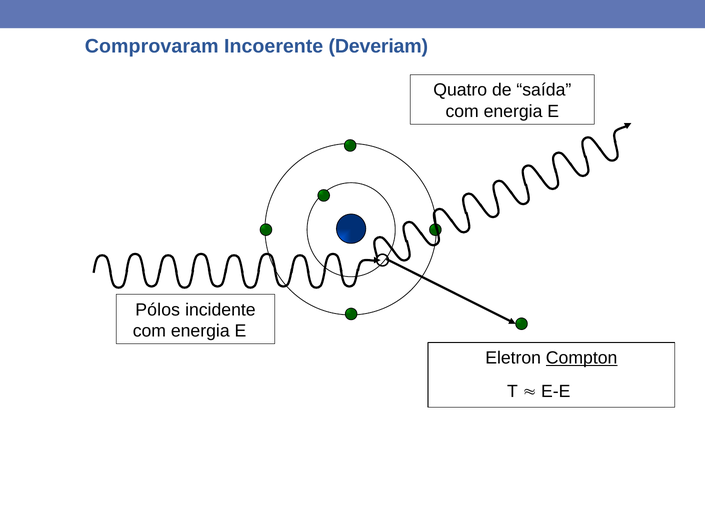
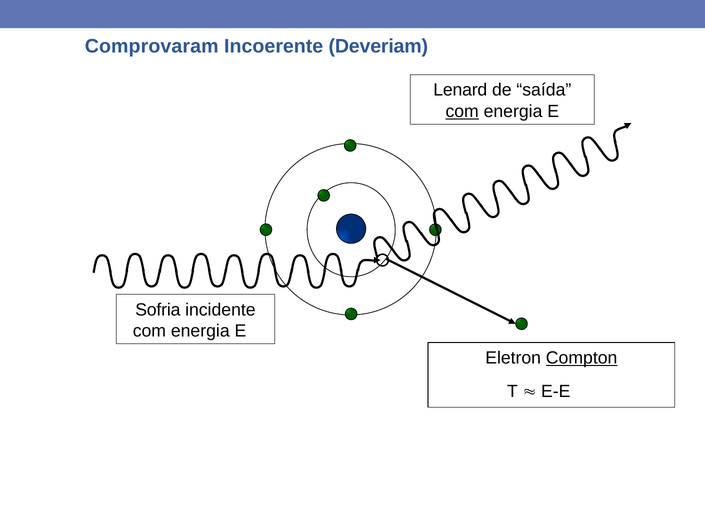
Quatro: Quatro -> Lenard
com at (462, 111) underline: none -> present
Pólos: Pólos -> Sofria
